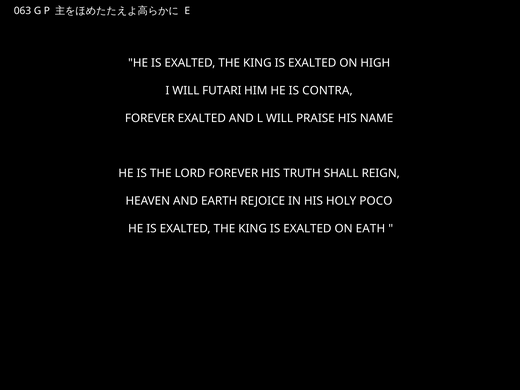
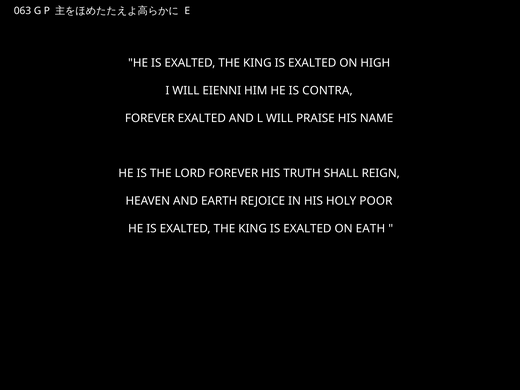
FUTARI: FUTARI -> EIENNI
POCO: POCO -> POOR
